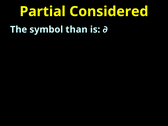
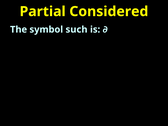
than: than -> such
